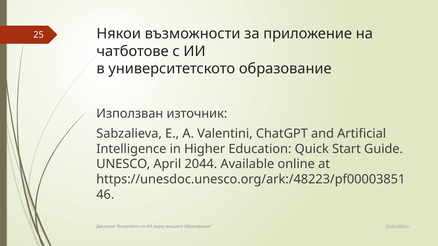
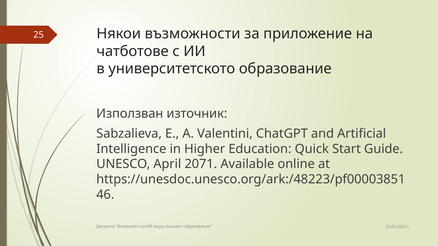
2044: 2044 -> 2071
